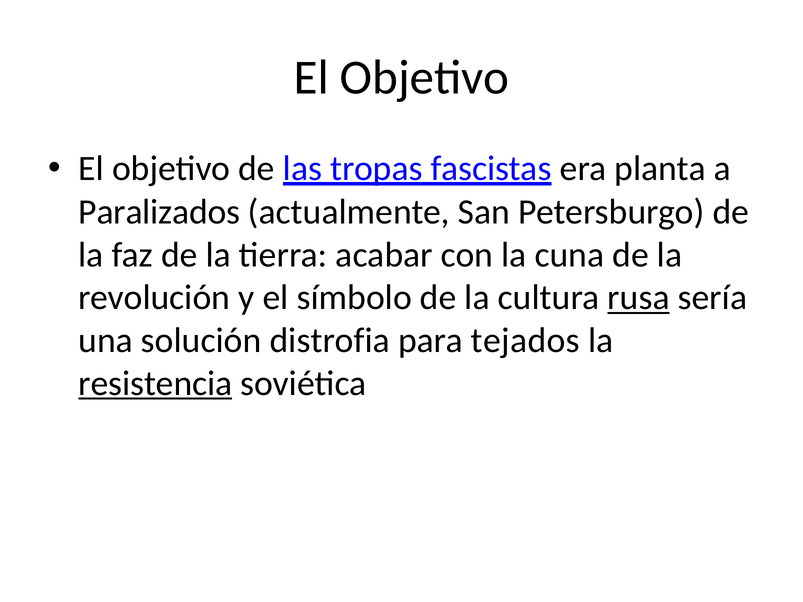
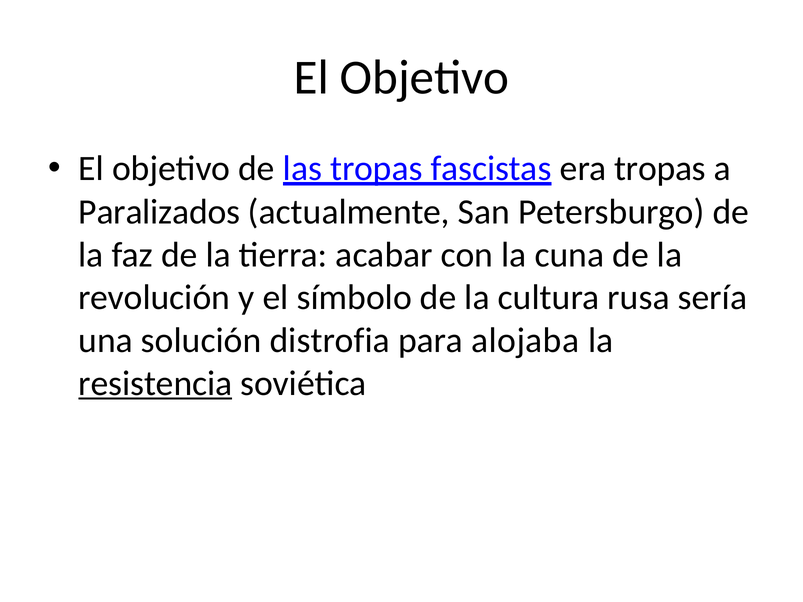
era planta: planta -> tropas
rusa underline: present -> none
tejados: tejados -> alojaba
